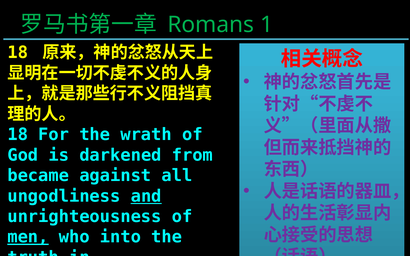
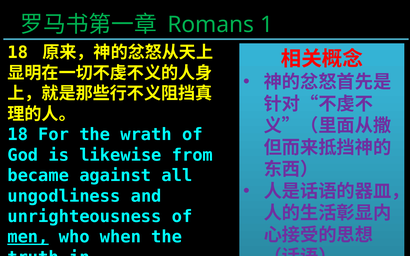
darkened: darkened -> likewise
and underline: present -> none
into: into -> when
